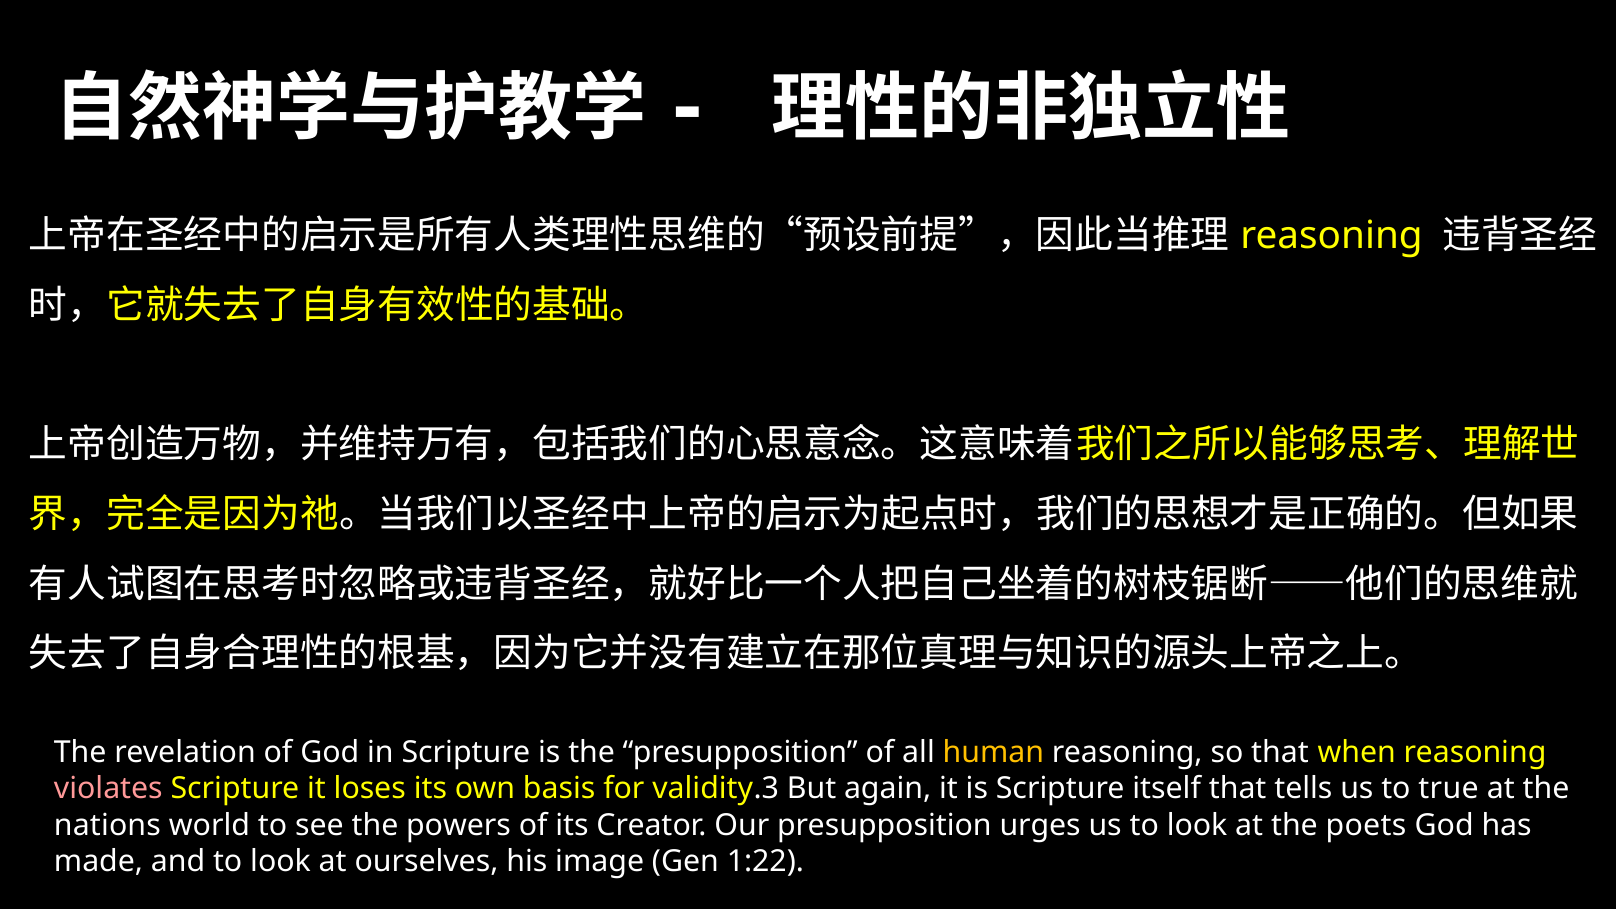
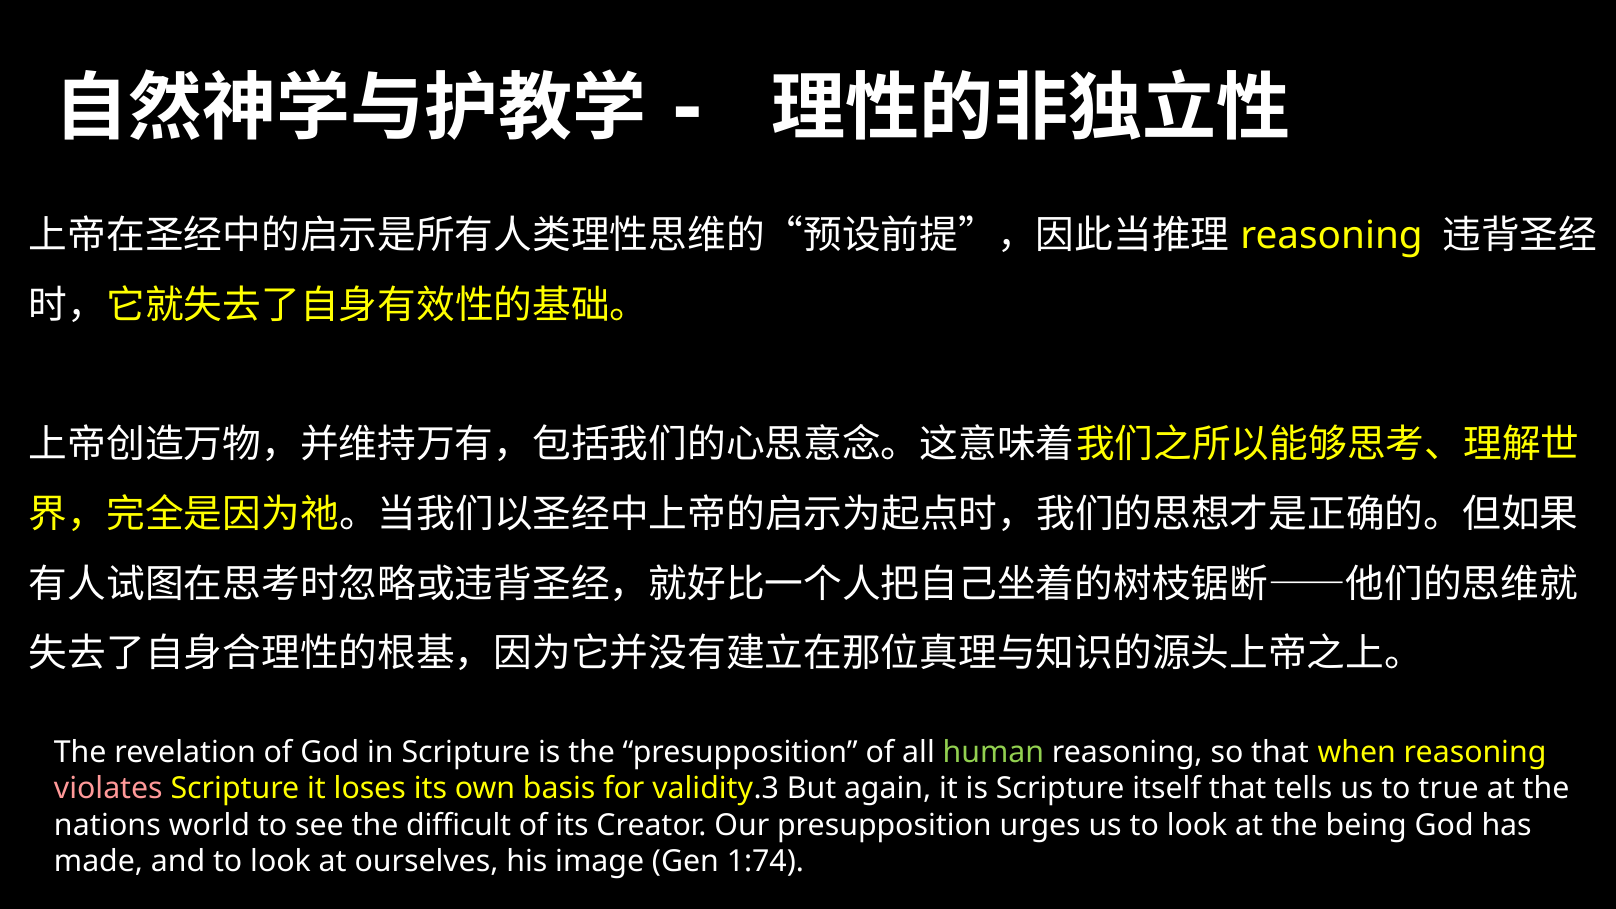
human colour: yellow -> light green
powers: powers -> difficult
poets: poets -> being
1:22: 1:22 -> 1:74
